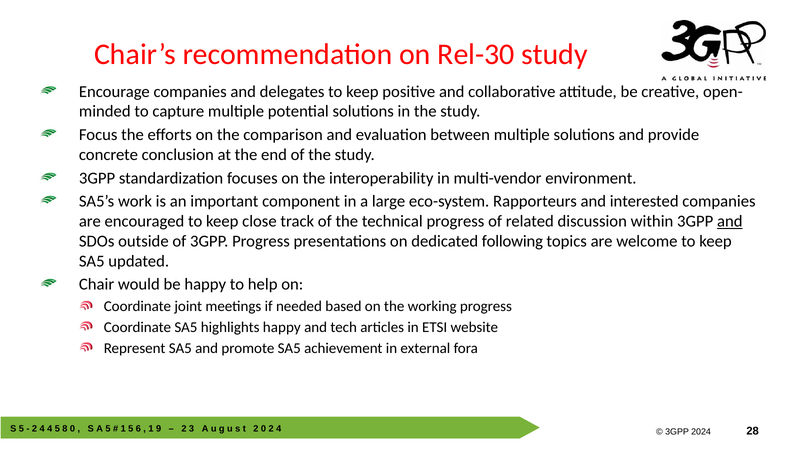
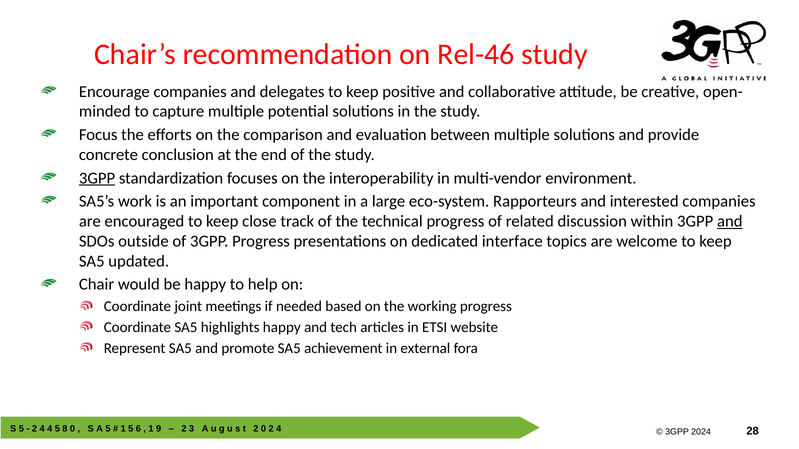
Rel-30: Rel-30 -> Rel-46
3GPP at (97, 178) underline: none -> present
following: following -> interface
